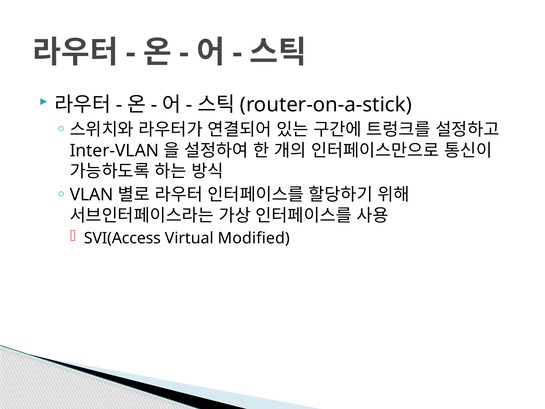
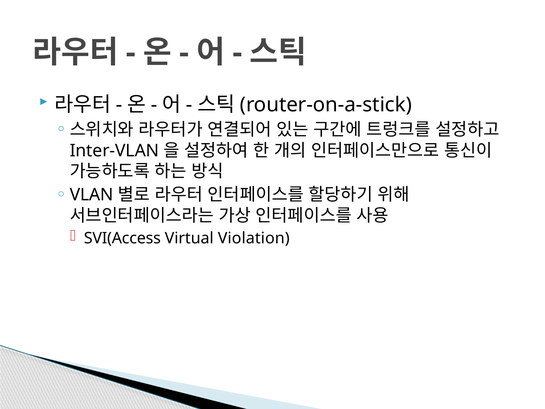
Modified: Modified -> Violation
